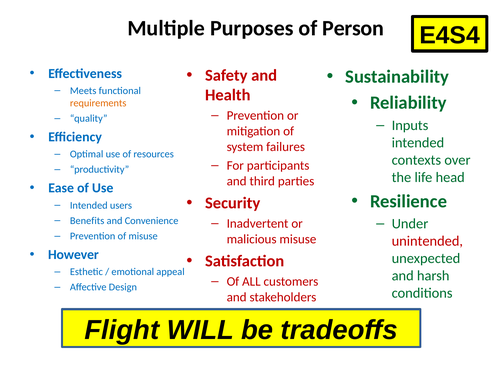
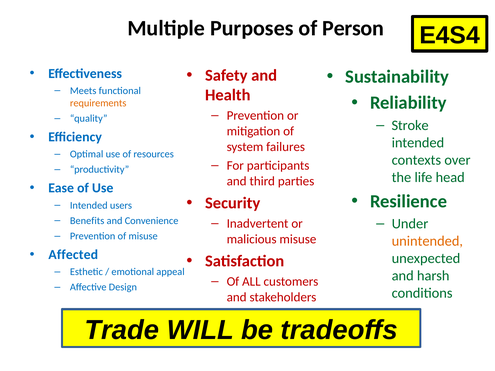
Inputs: Inputs -> Stroke
unintended colour: red -> orange
However: However -> Affected
Flight: Flight -> Trade
